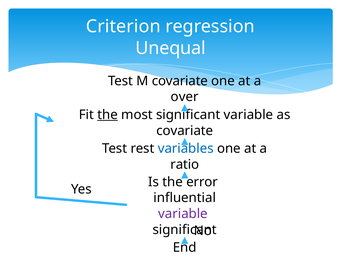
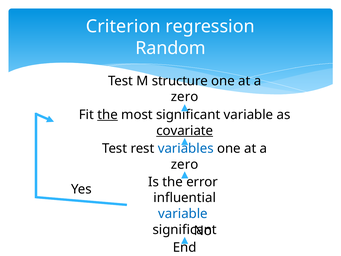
Unequal: Unequal -> Random
M covariate: covariate -> structure
over at (185, 97): over -> zero
covariate at (185, 131) underline: none -> present
ratio at (185, 164): ratio -> zero
variable at (183, 214) colour: purple -> blue
